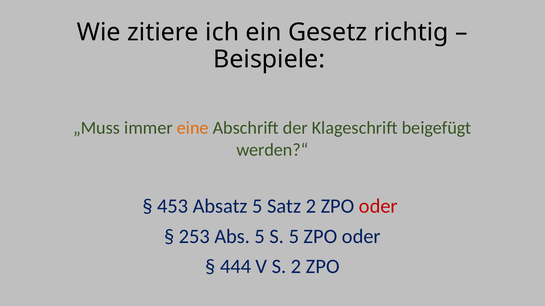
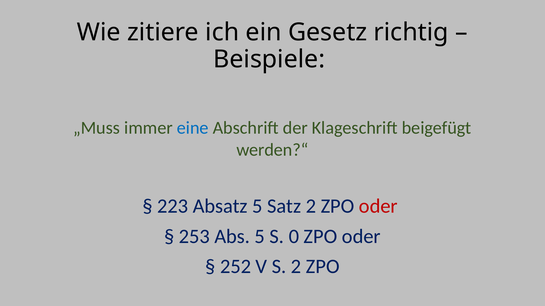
eine colour: orange -> blue
453: 453 -> 223
S 5: 5 -> 0
444: 444 -> 252
